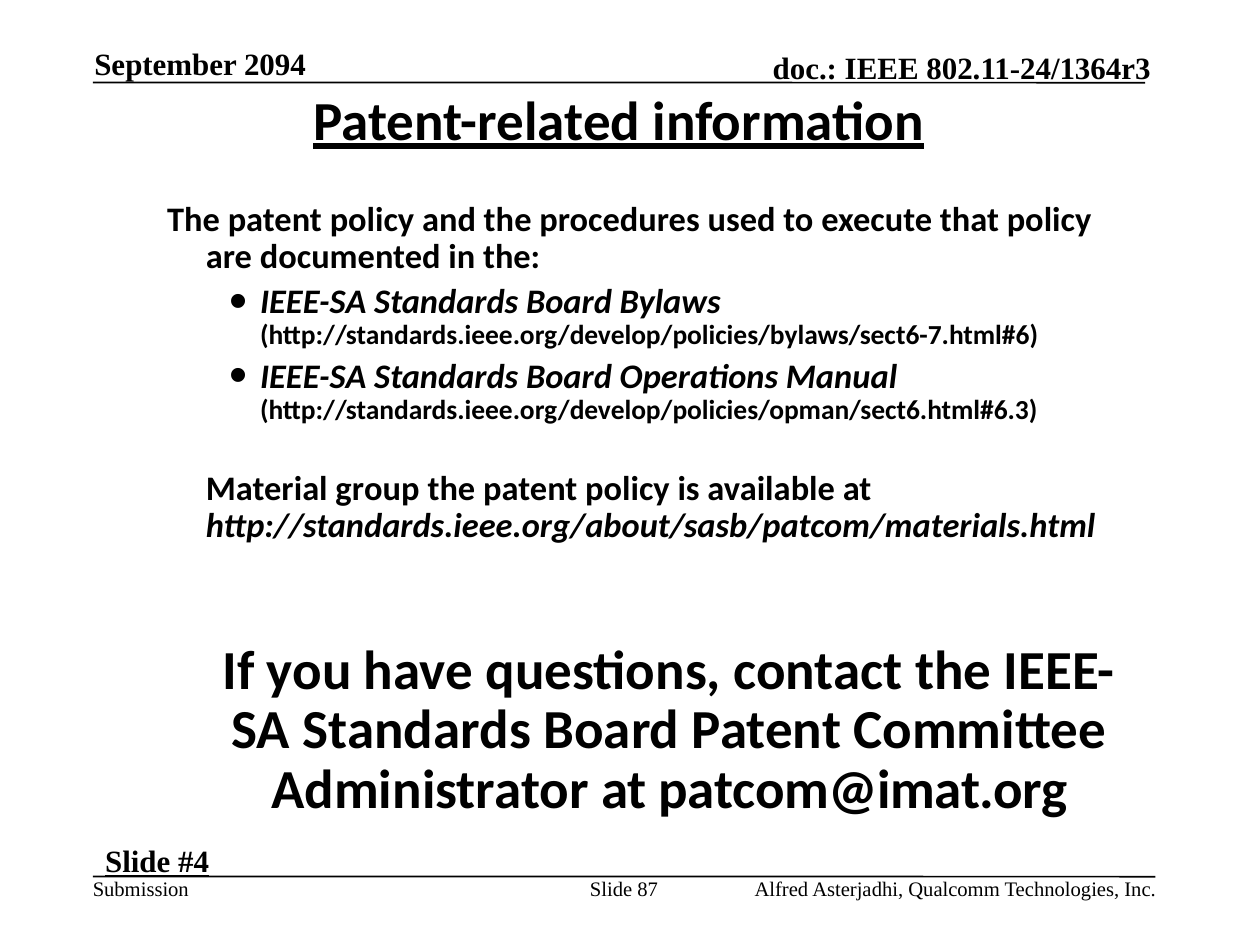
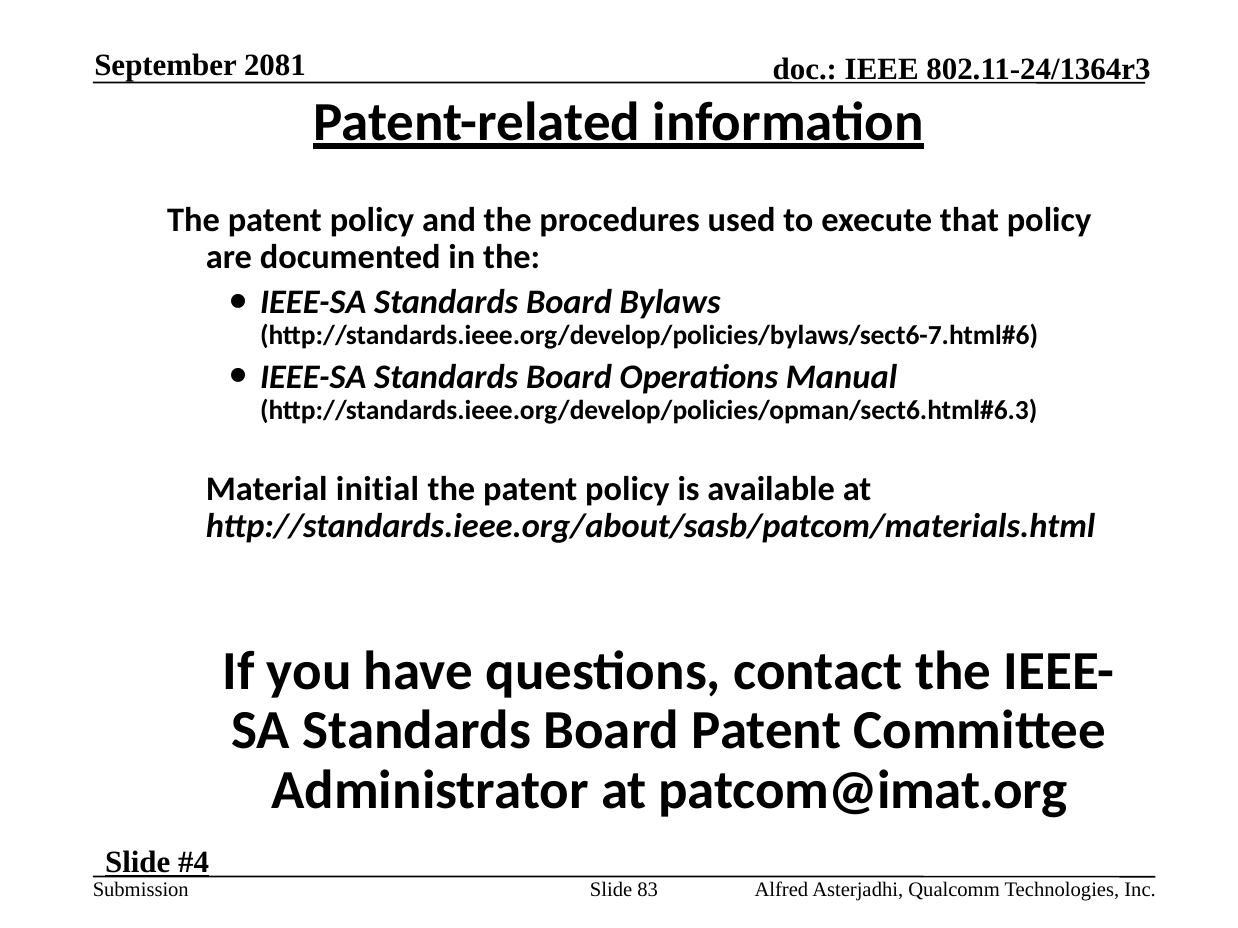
2094: 2094 -> 2081
group: group -> initial
87: 87 -> 83
